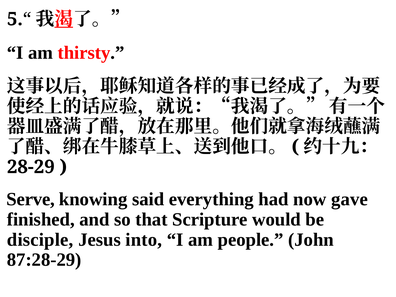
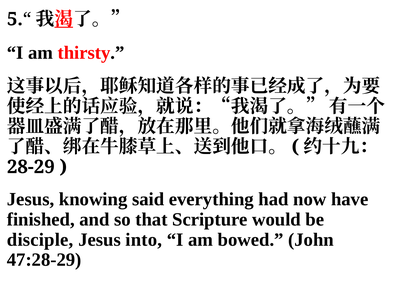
Serve at (31, 199): Serve -> Jesus
gave: gave -> have
people: people -> bowed
87:28-29: 87:28-29 -> 47:28-29
